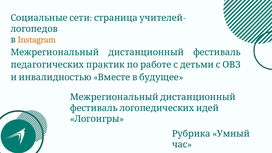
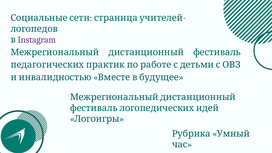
Instagram colour: orange -> purple
